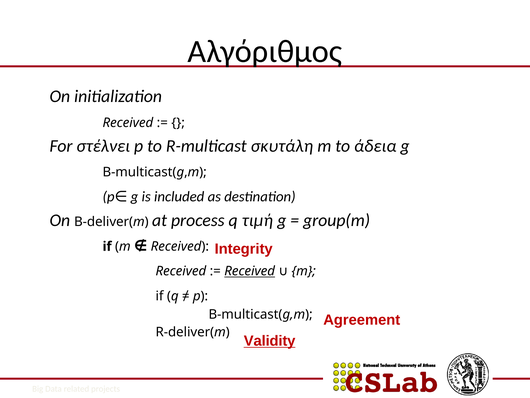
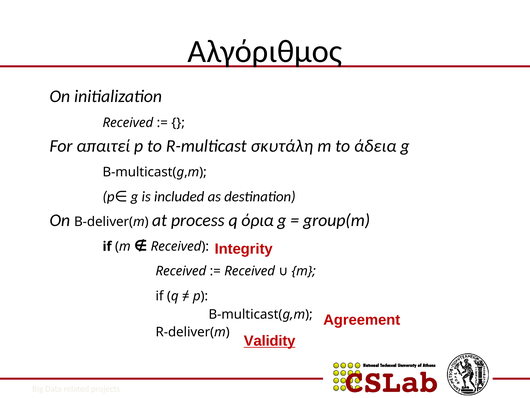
στέλνει: στέλνει -> απαιτεί
τιμή: τιμή -> όρια
Received at (250, 271) underline: present -> none
